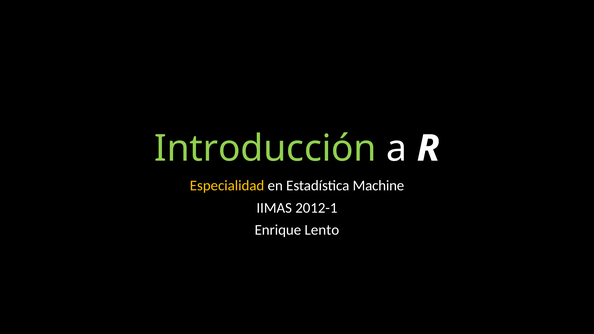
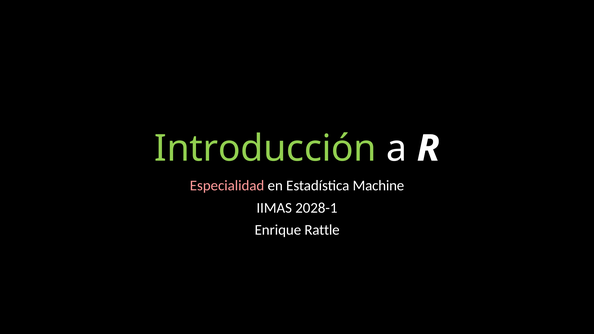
Especialidad colour: yellow -> pink
2012-1: 2012-1 -> 2028-1
Lento: Lento -> Rattle
